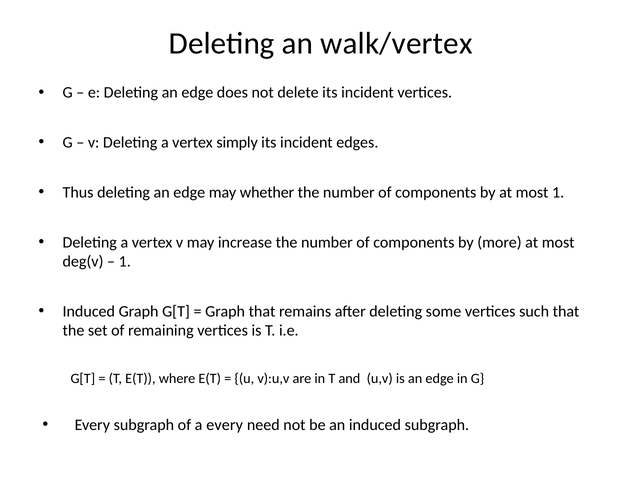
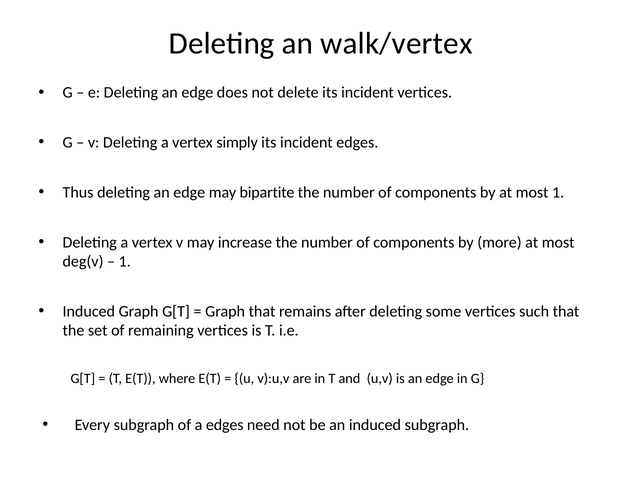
whether: whether -> bipartite
a every: every -> edges
